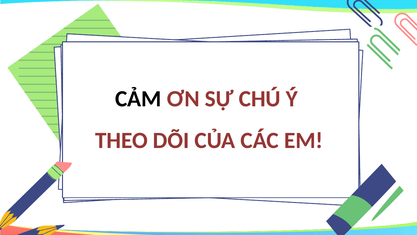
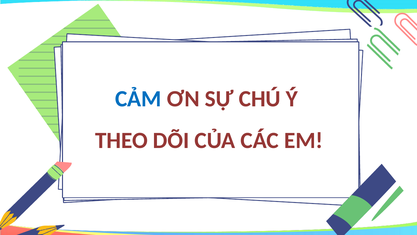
CẢM colour: black -> blue
